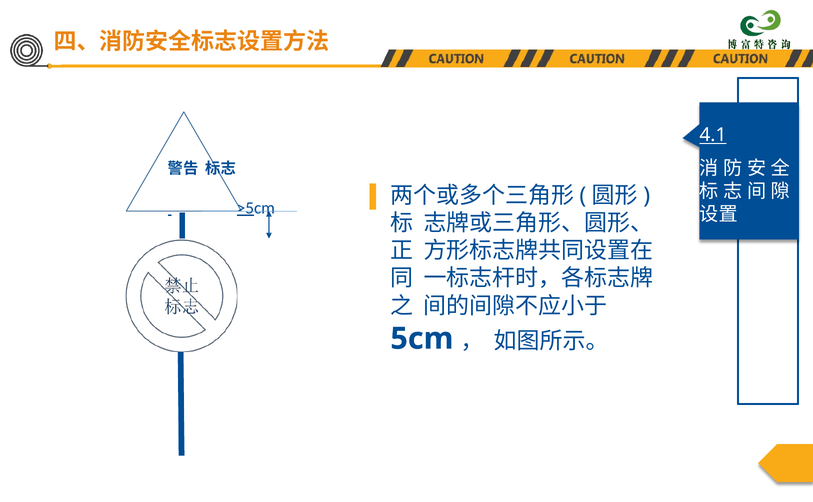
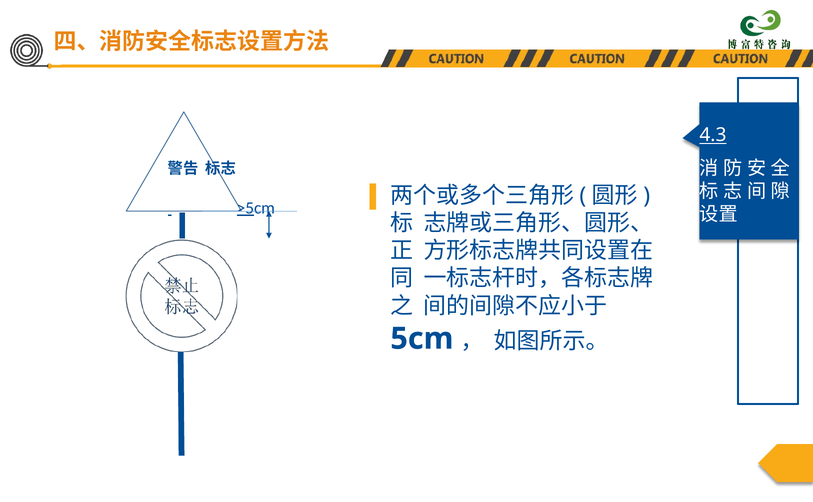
4.1: 4.1 -> 4.3
